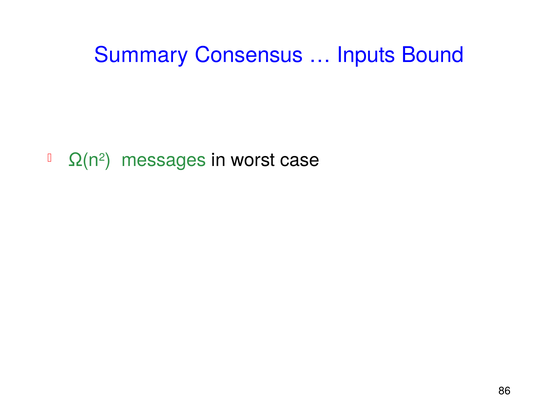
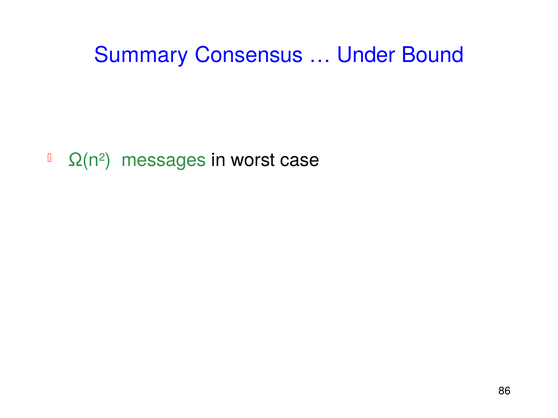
Inputs: Inputs -> Under
